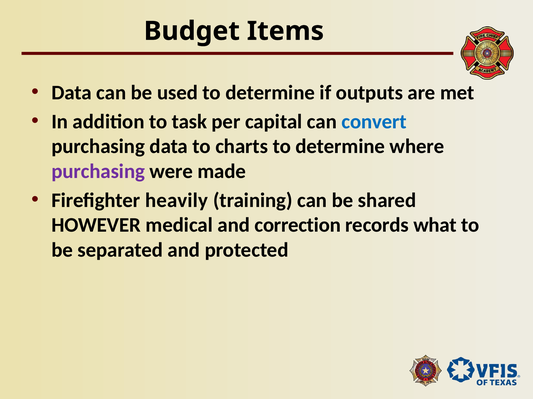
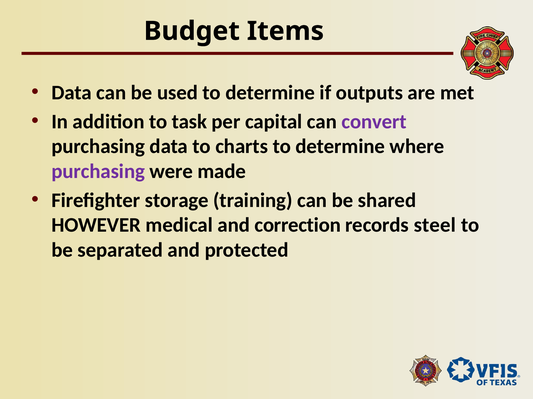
convert colour: blue -> purple
heavily: heavily -> storage
what: what -> steel
